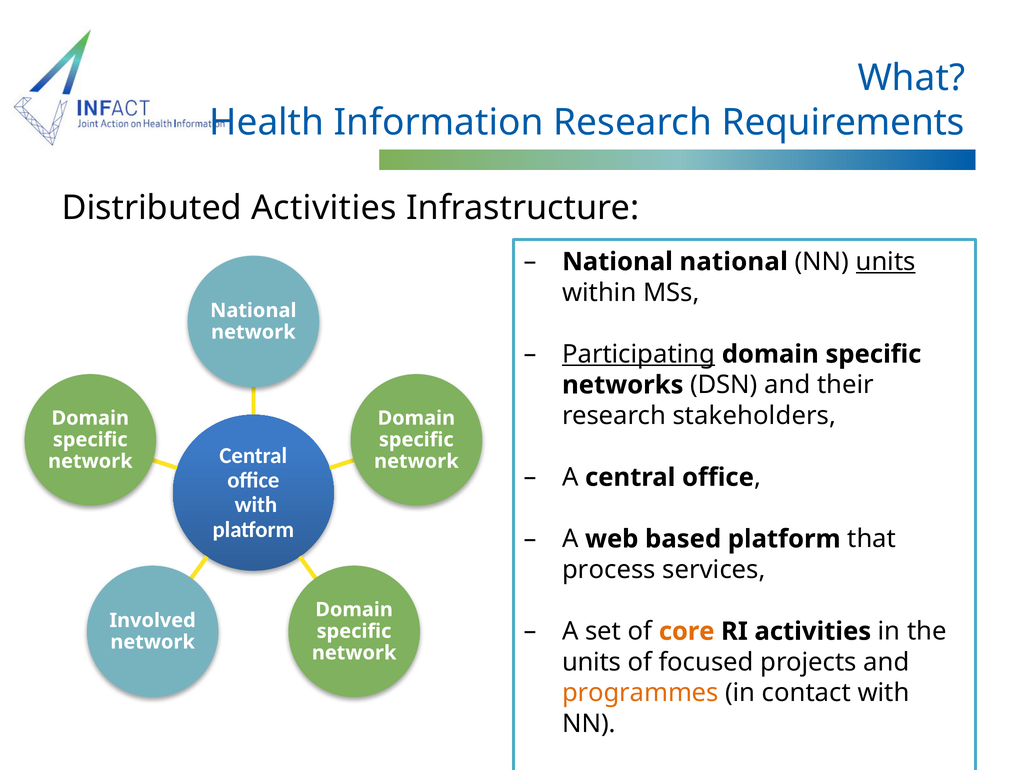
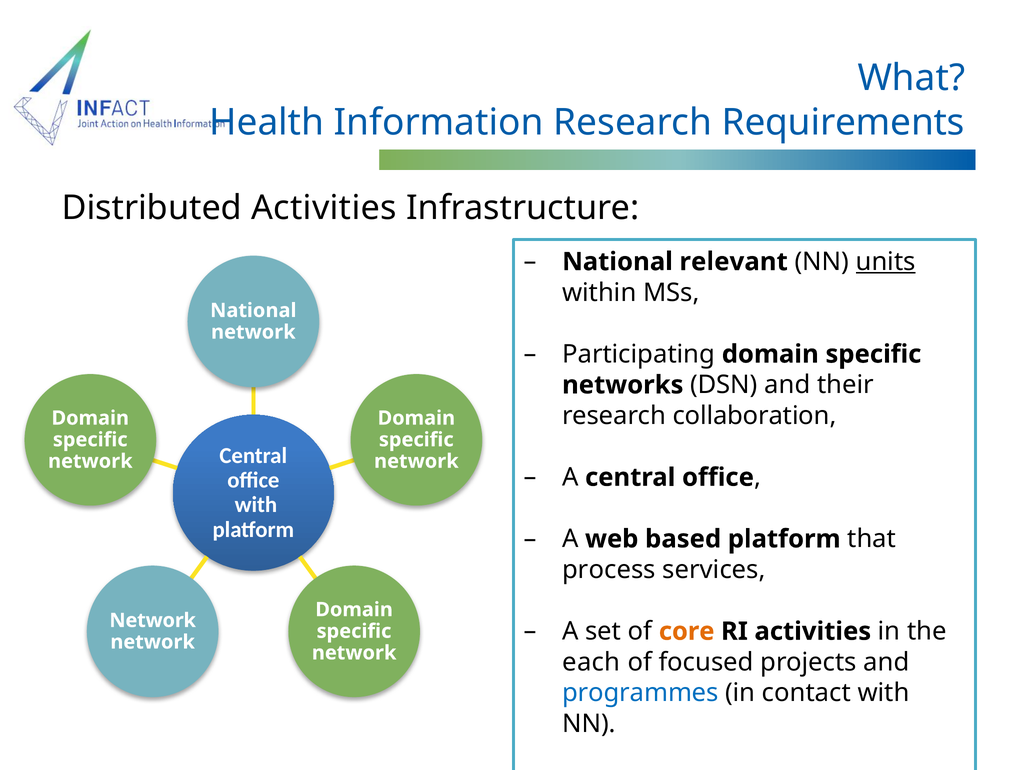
National national: national -> relevant
Participating underline: present -> none
stakeholders: stakeholders -> collaboration
Involved at (153, 621): Involved -> Network
units at (592, 662): units -> each
programmes colour: orange -> blue
